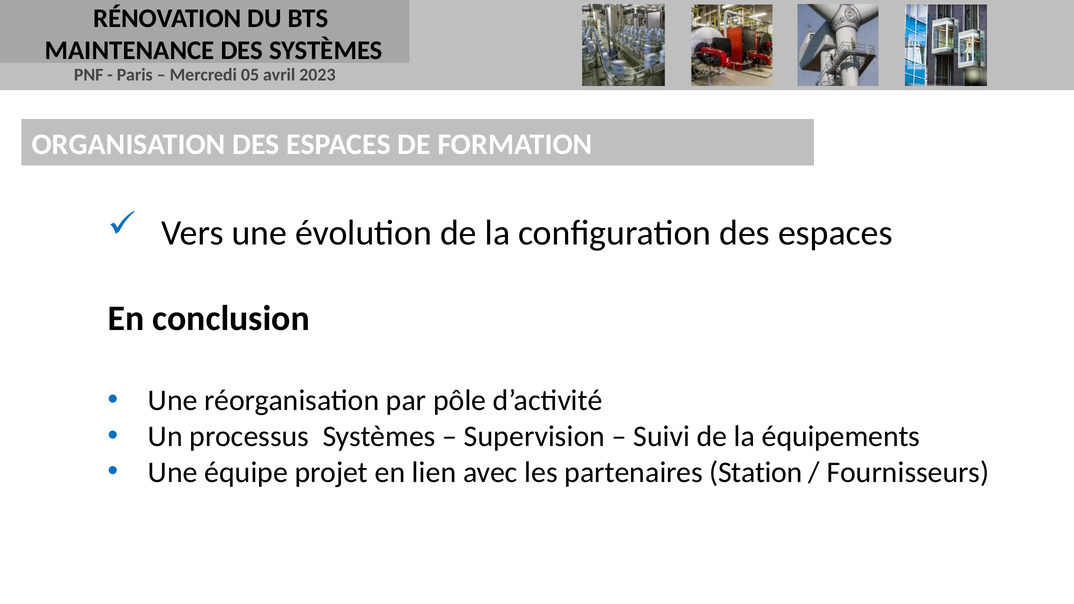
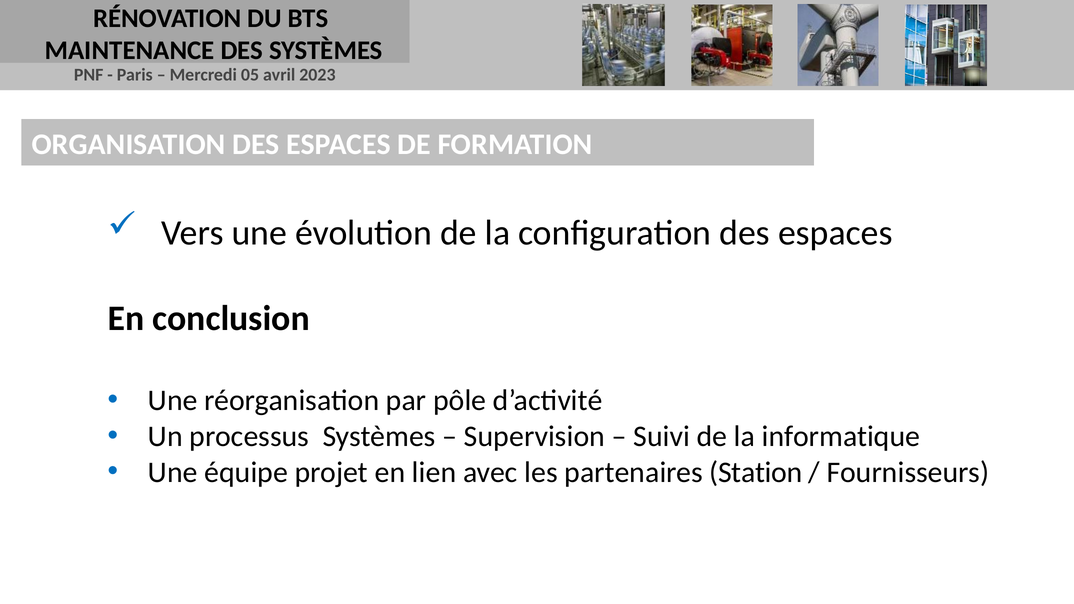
équipements: équipements -> informatique
